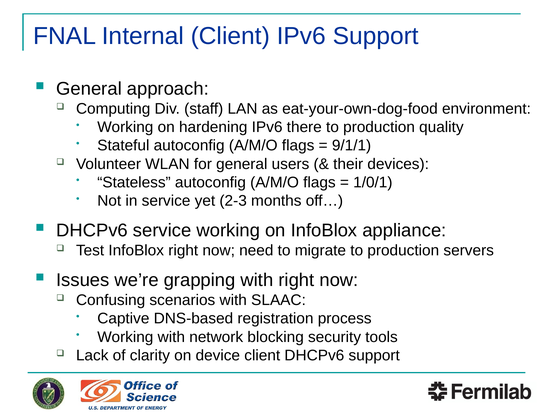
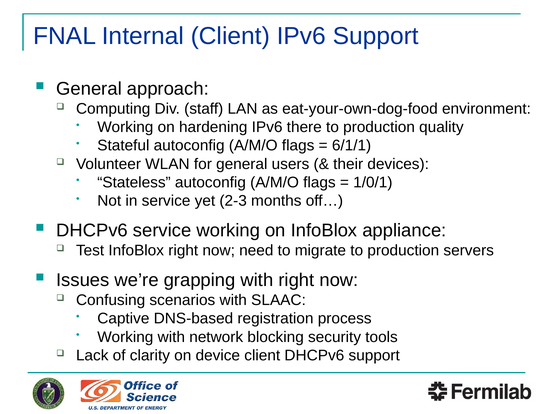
9/1/1: 9/1/1 -> 6/1/1
